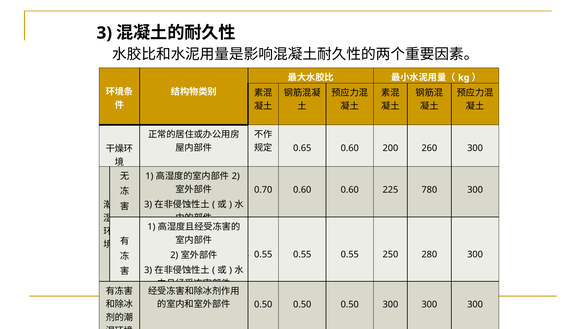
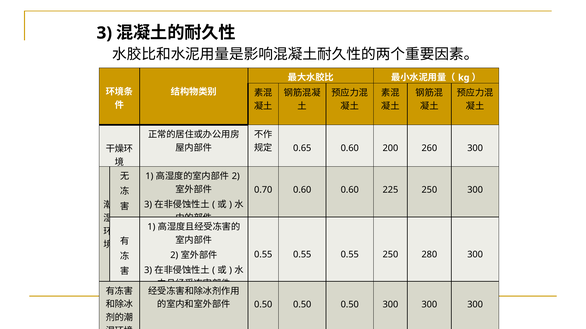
225 780: 780 -> 250
